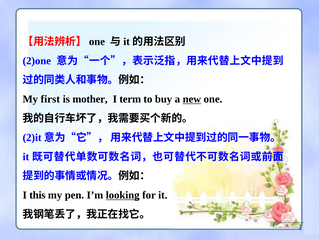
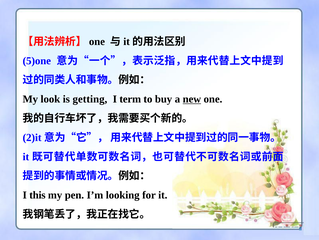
2)one: 2)one -> 5)one
first: first -> look
mother: mother -> getting
looking underline: present -> none
